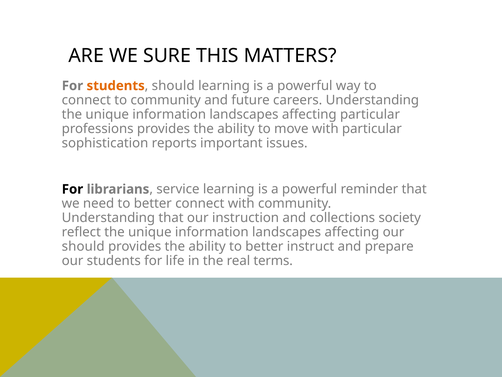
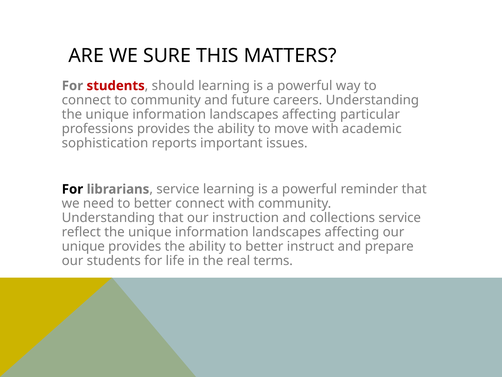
students at (116, 86) colour: orange -> red
with particular: particular -> academic
collections society: society -> service
should at (83, 246): should -> unique
